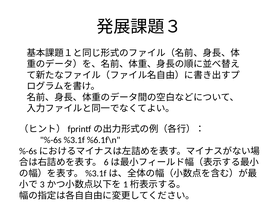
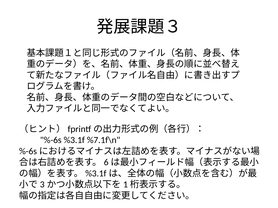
%6.1f\n: %6.1f\n -> %7.1f\n
